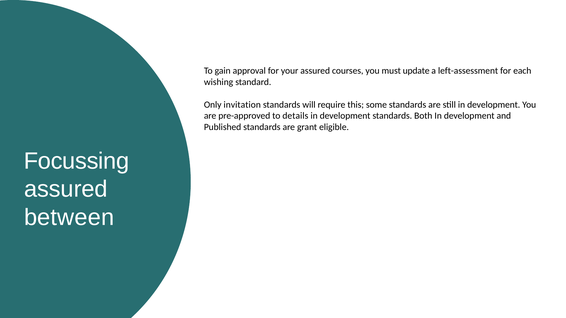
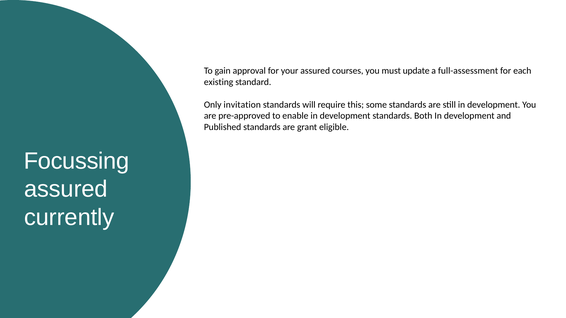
left-assessment: left-assessment -> full-assessment
wishing: wishing -> existing
details: details -> enable
between: between -> currently
